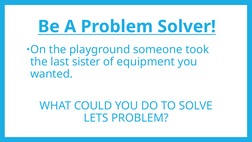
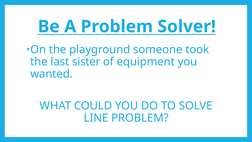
LETS: LETS -> LINE
